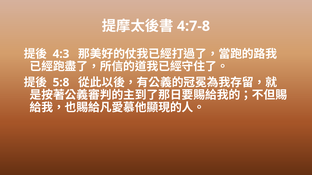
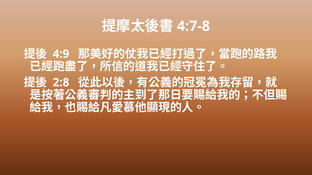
4:3: 4:3 -> 4:9
5:8: 5:8 -> 2:8
